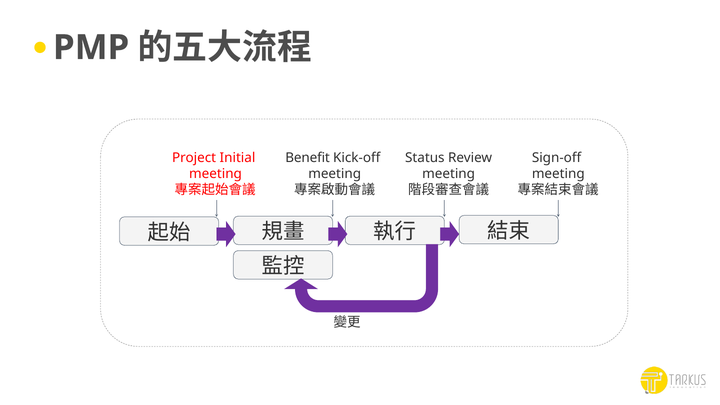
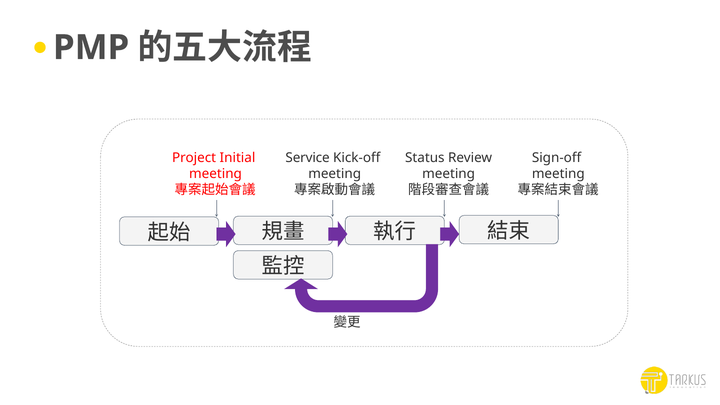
Benefit: Benefit -> Service
